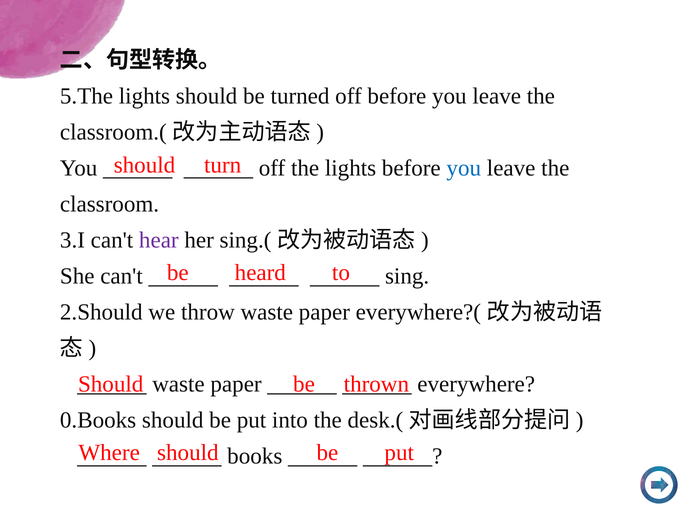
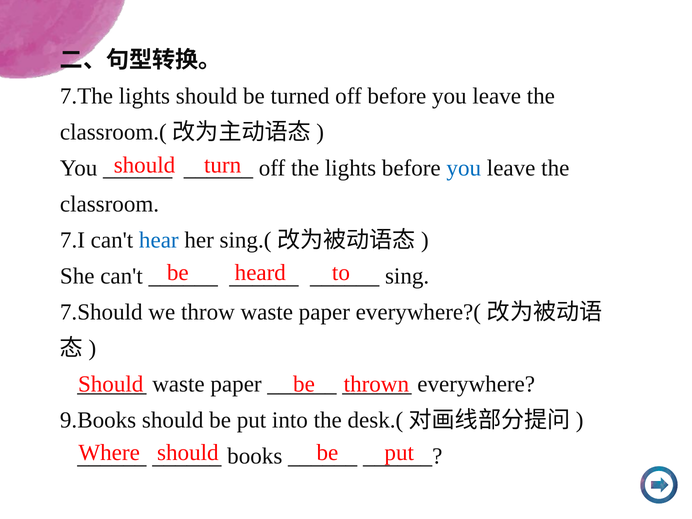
5.The: 5.The -> 7.The
3.I: 3.I -> 7.I
hear colour: purple -> blue
2.Should: 2.Should -> 7.Should
0.Books: 0.Books -> 9.Books
